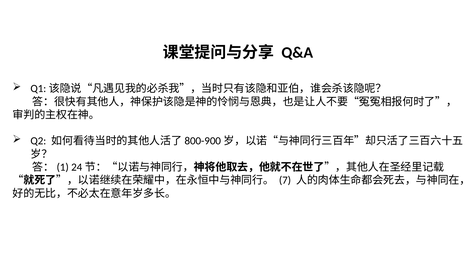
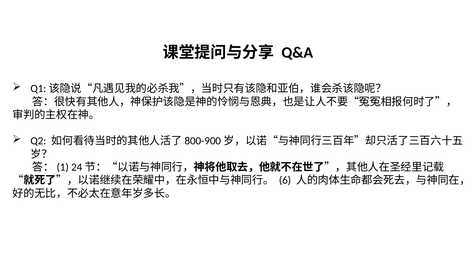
7: 7 -> 6
